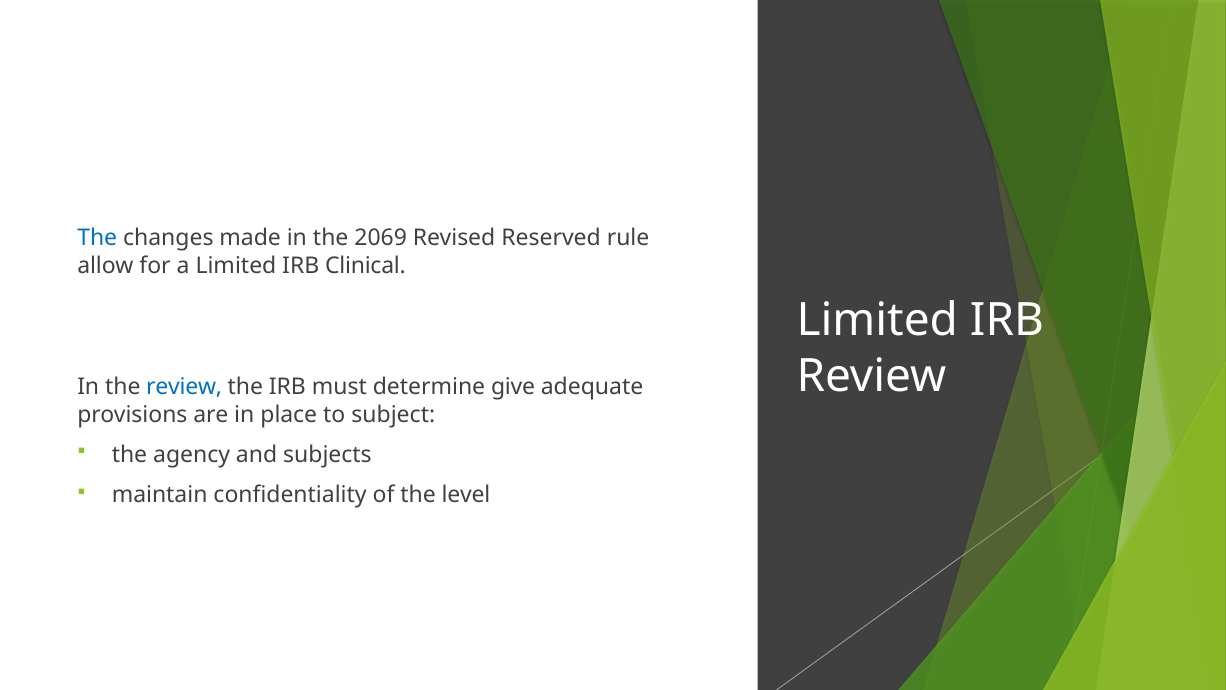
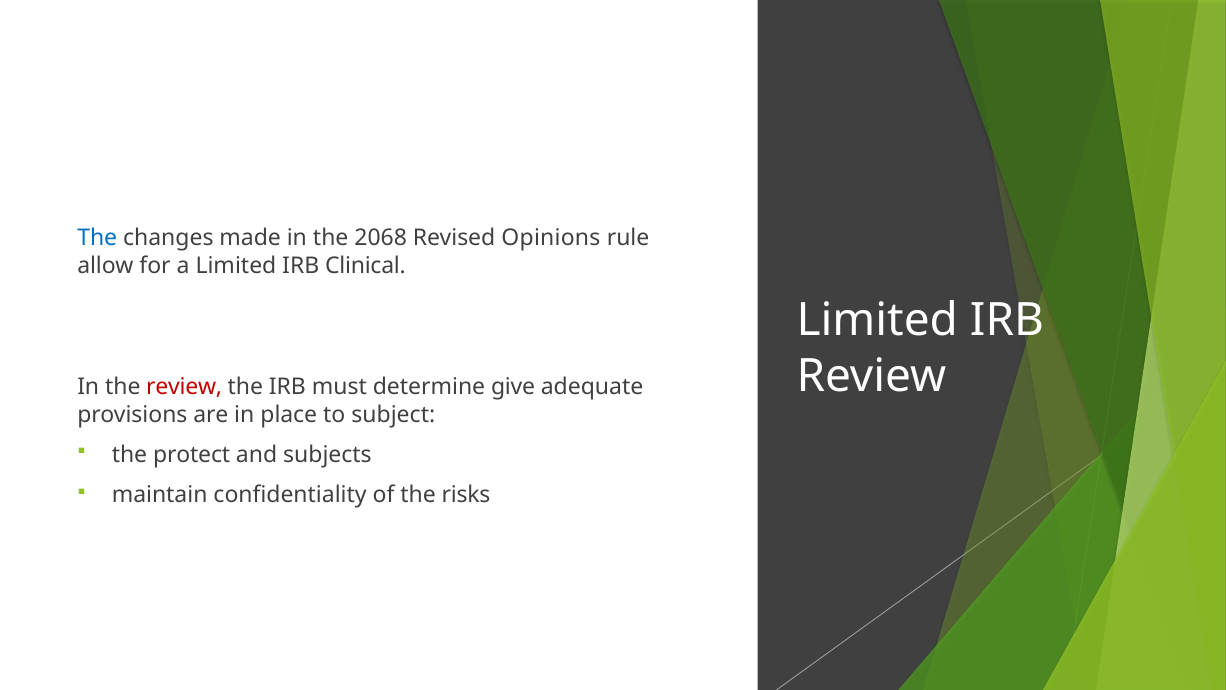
2069: 2069 -> 2068
Reserved: Reserved -> Opinions
review at (184, 387) colour: blue -> red
agency: agency -> protect
level: level -> risks
